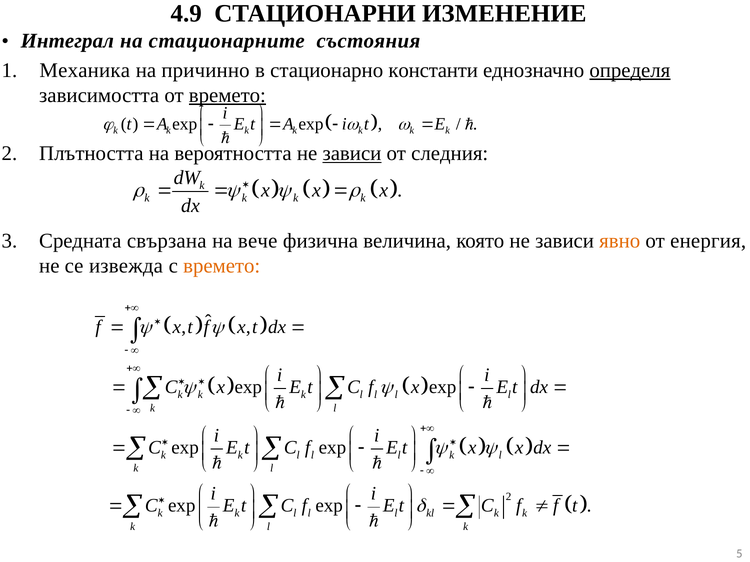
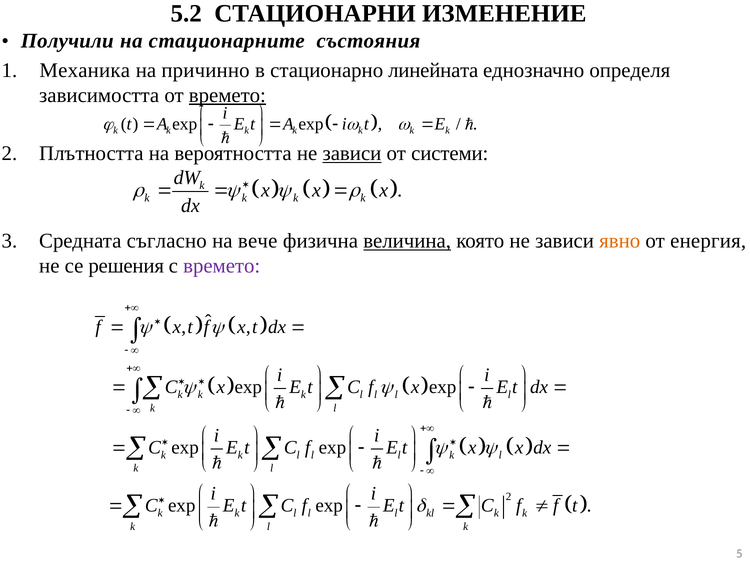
4.9: 4.9 -> 5.2
Интеграл: Интеграл -> Получили
константи: константи -> линейната
определя underline: present -> none
следния: следния -> системи
свързана: свързана -> съгласно
величина underline: none -> present
извежда: извежда -> решения
времето at (222, 266) colour: orange -> purple
